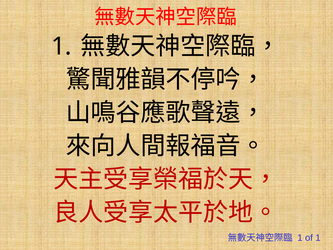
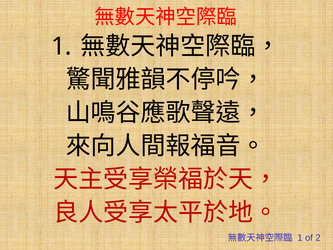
of 1: 1 -> 2
